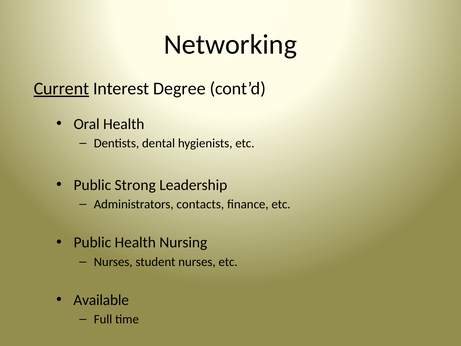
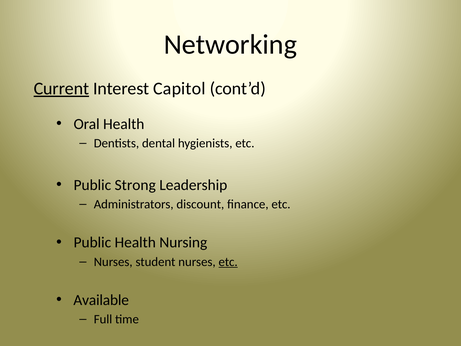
Degree: Degree -> Capitol
contacts: contacts -> discount
etc at (228, 262) underline: none -> present
